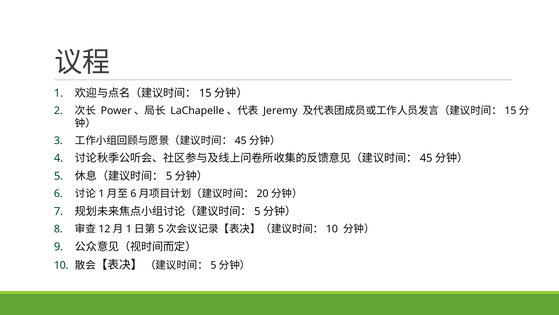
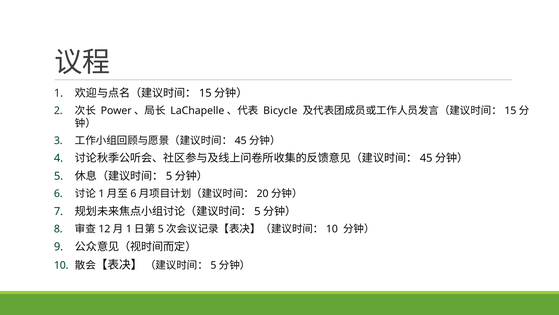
Jeremy: Jeremy -> Bicycle
